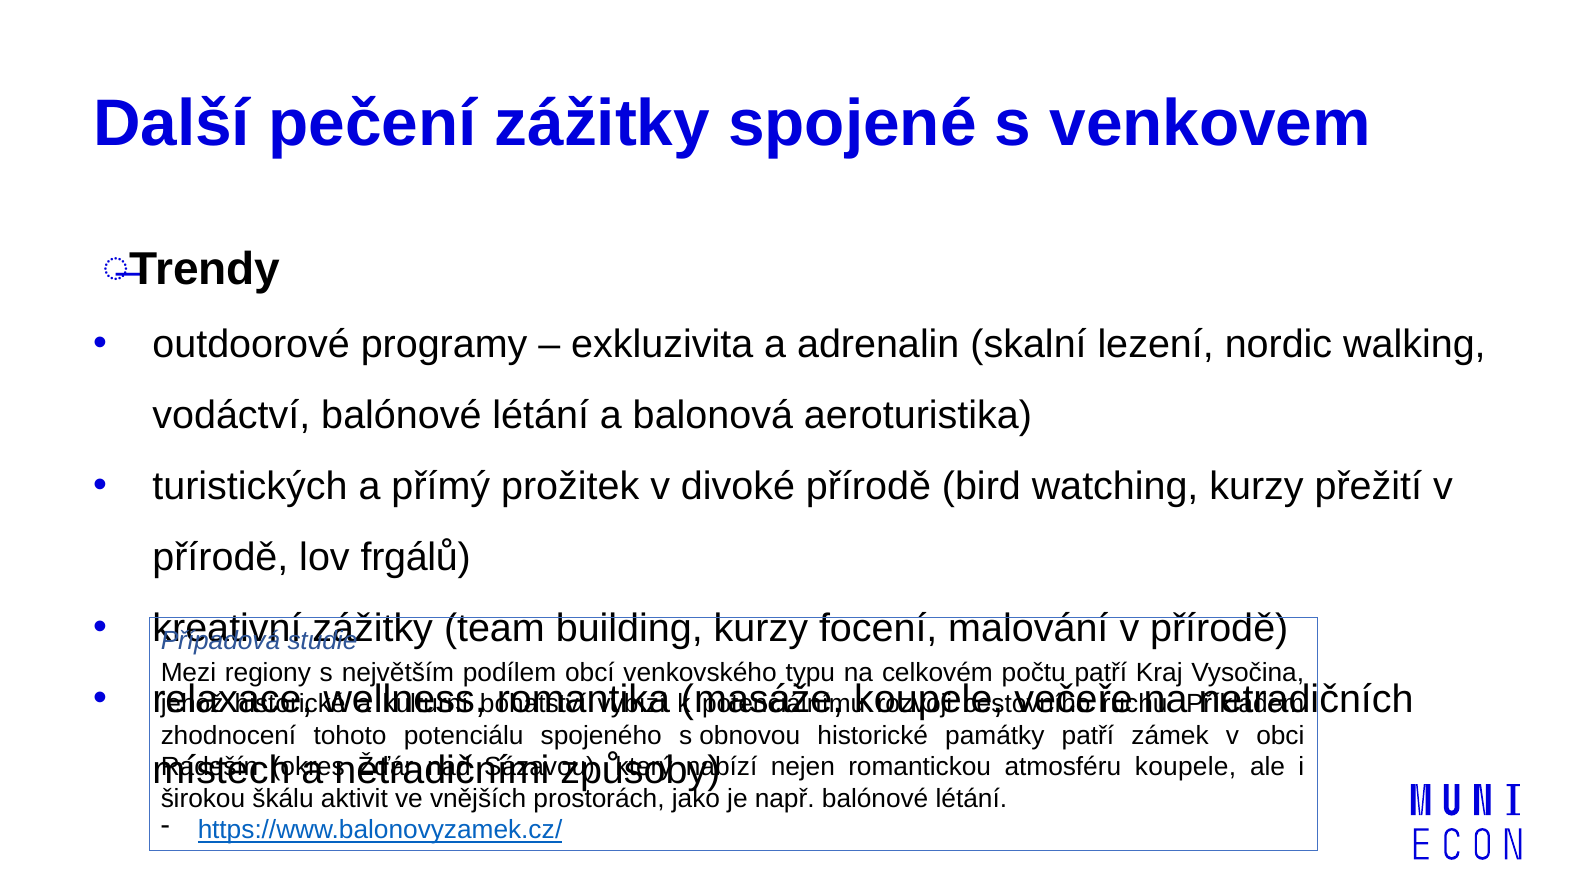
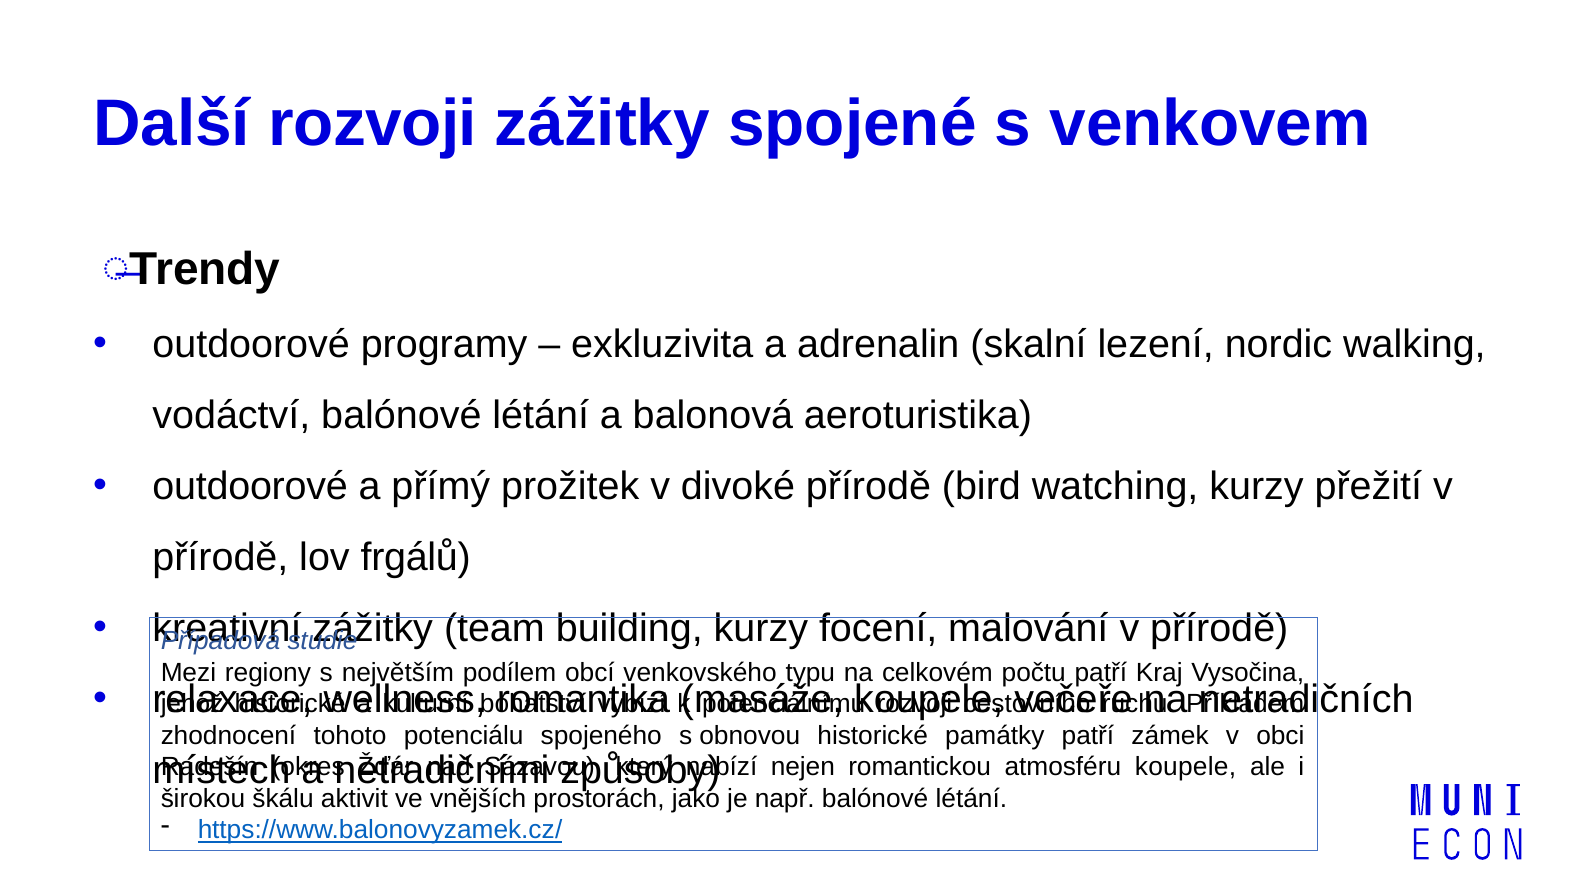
Další pečení: pečení -> rozvoji
turistických at (250, 486): turistických -> outdoorové
